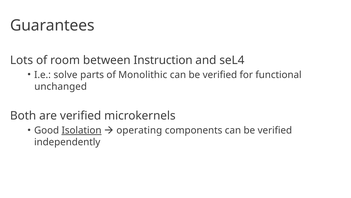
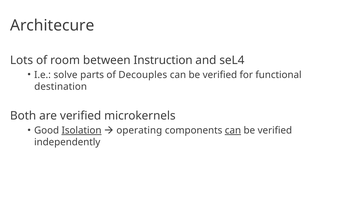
Guarantees: Guarantees -> Architecure
Monolithic: Monolithic -> Decouples
unchanged: unchanged -> destination
can at (233, 130) underline: none -> present
